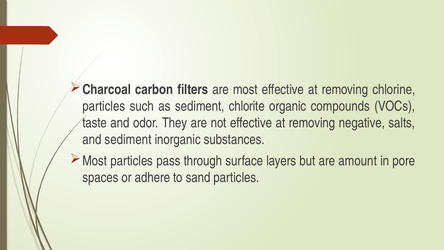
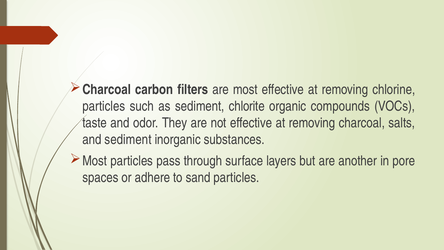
removing negative: negative -> charcoal
amount: amount -> another
